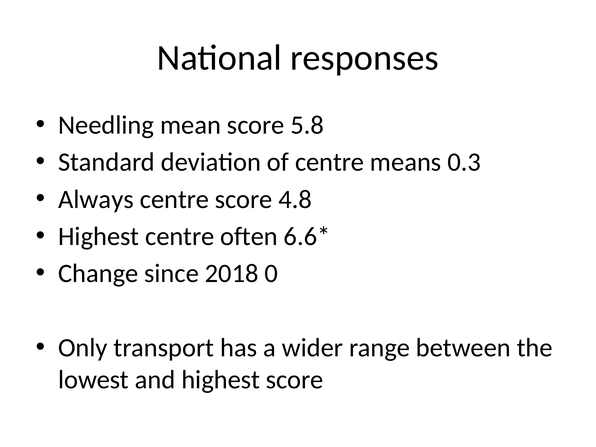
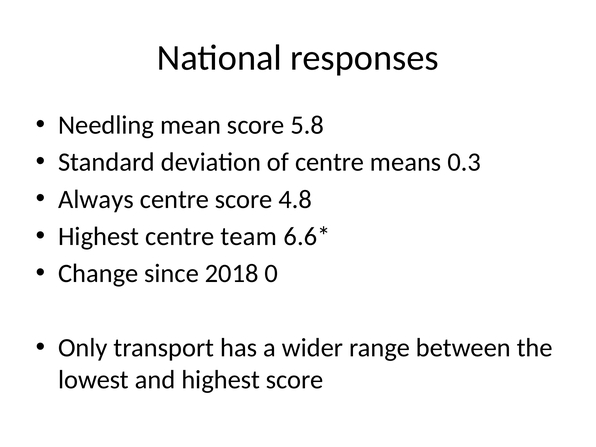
often: often -> team
